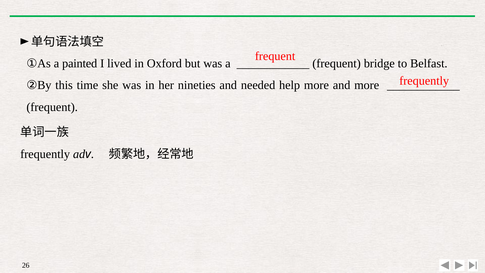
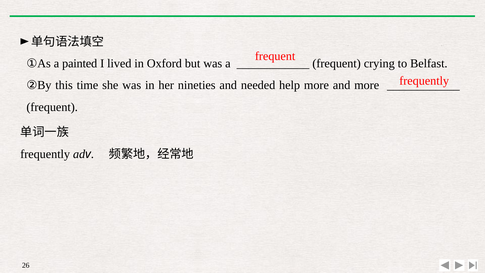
bridge: bridge -> crying
